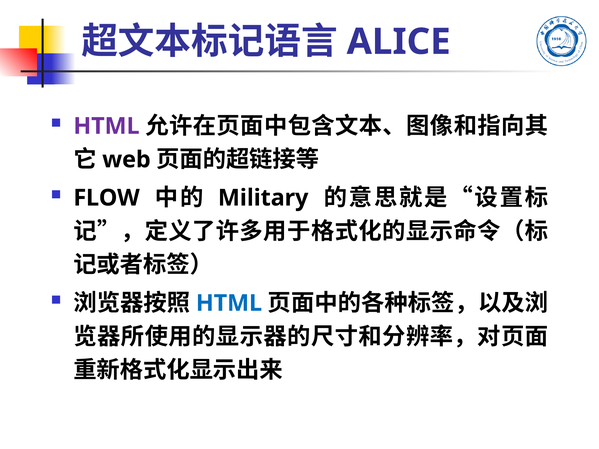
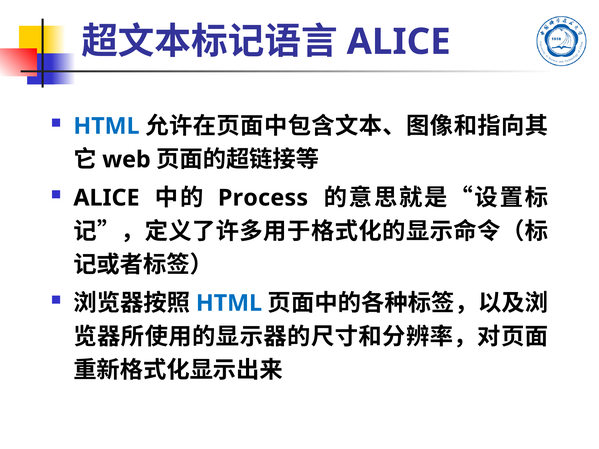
HTML at (106, 126) colour: purple -> blue
FLOW at (107, 198): FLOW -> ALICE
Military: Military -> Process
